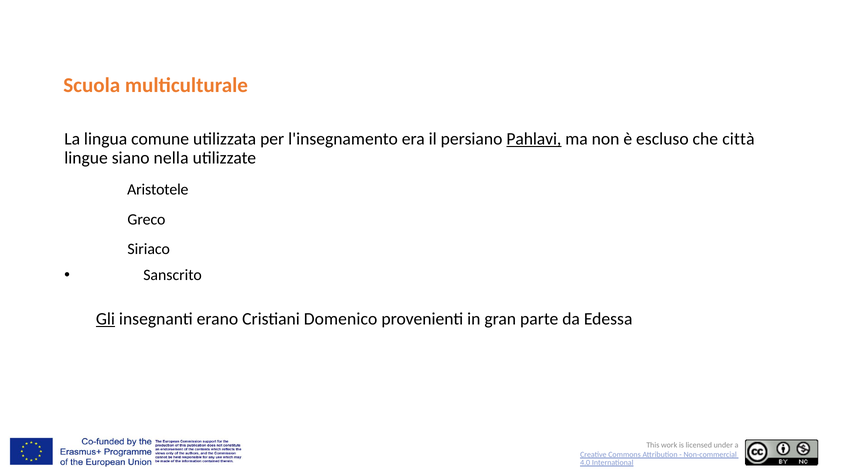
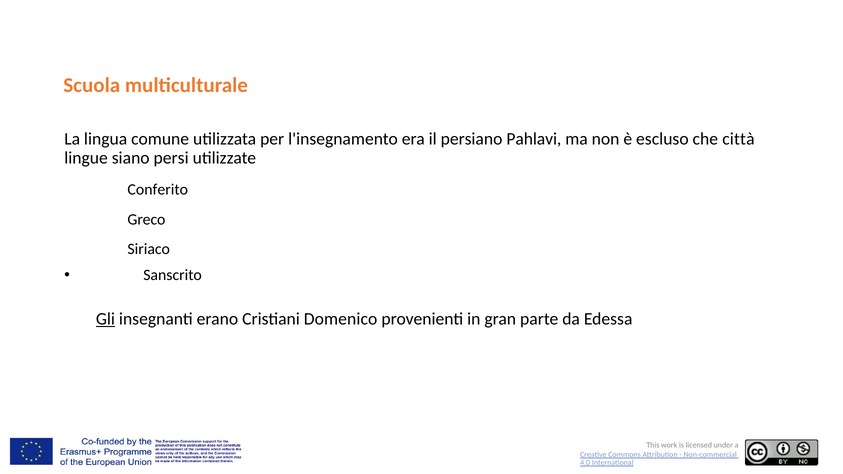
Pahlavi underline: present -> none
nella: nella -> persi
Aristotele: Aristotele -> Conferito
